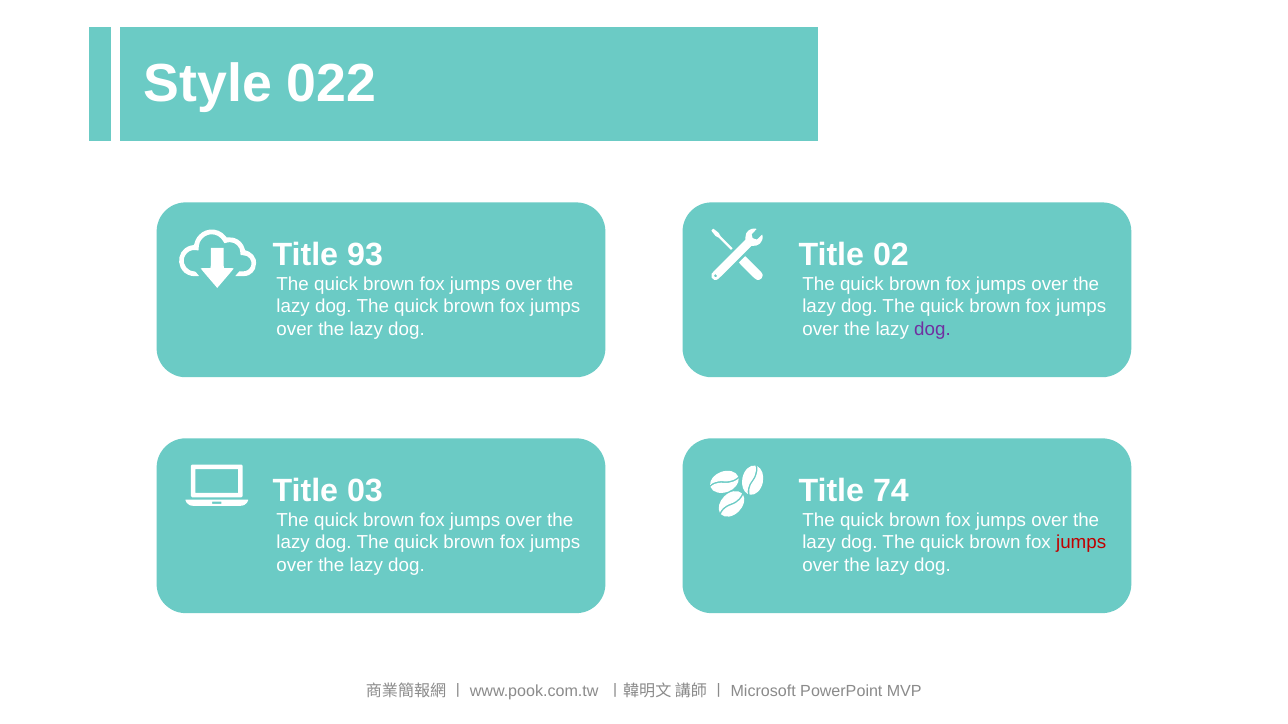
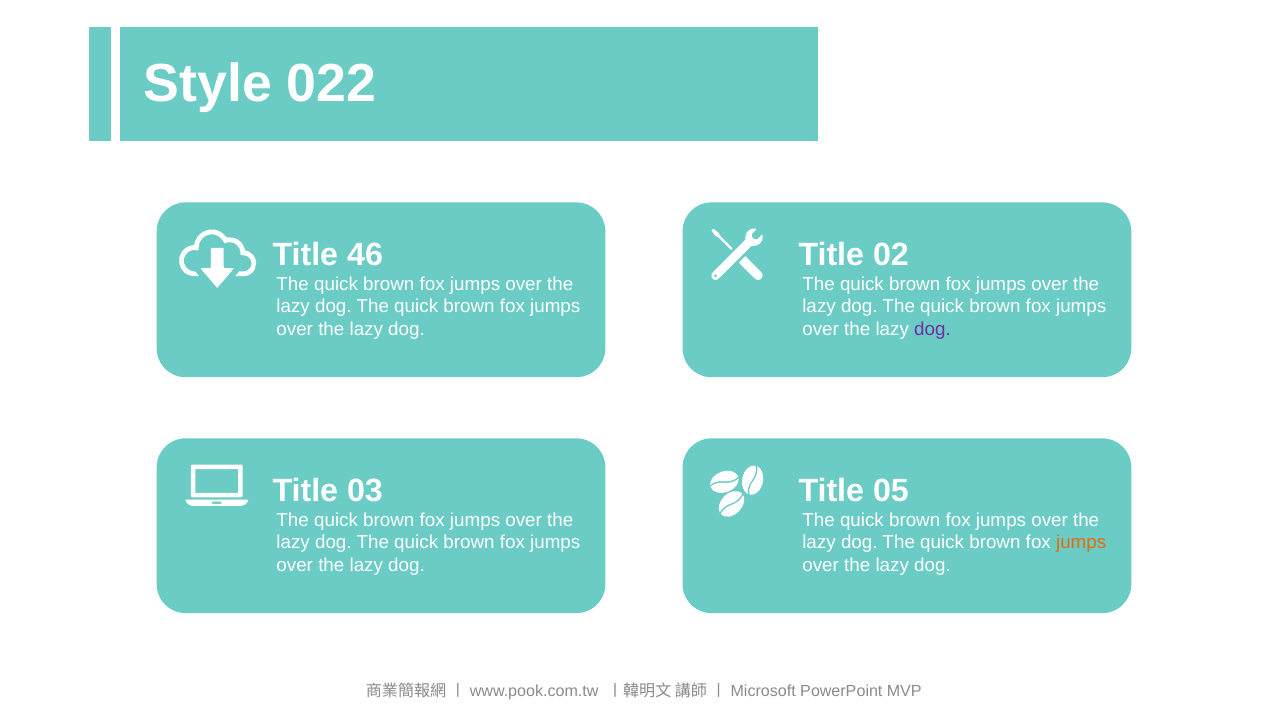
93: 93 -> 46
74: 74 -> 05
jumps at (1081, 543) colour: red -> orange
